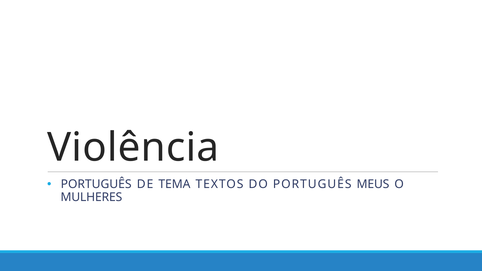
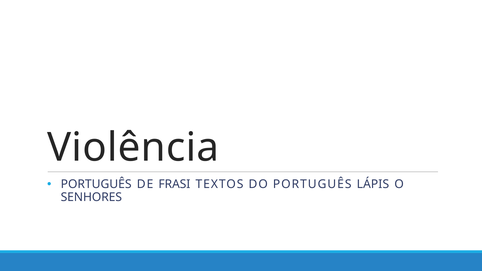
TEMA: TEMA -> FRASI
MEUS: MEUS -> LÁPIS
MULHERES: MULHERES -> SENHORES
